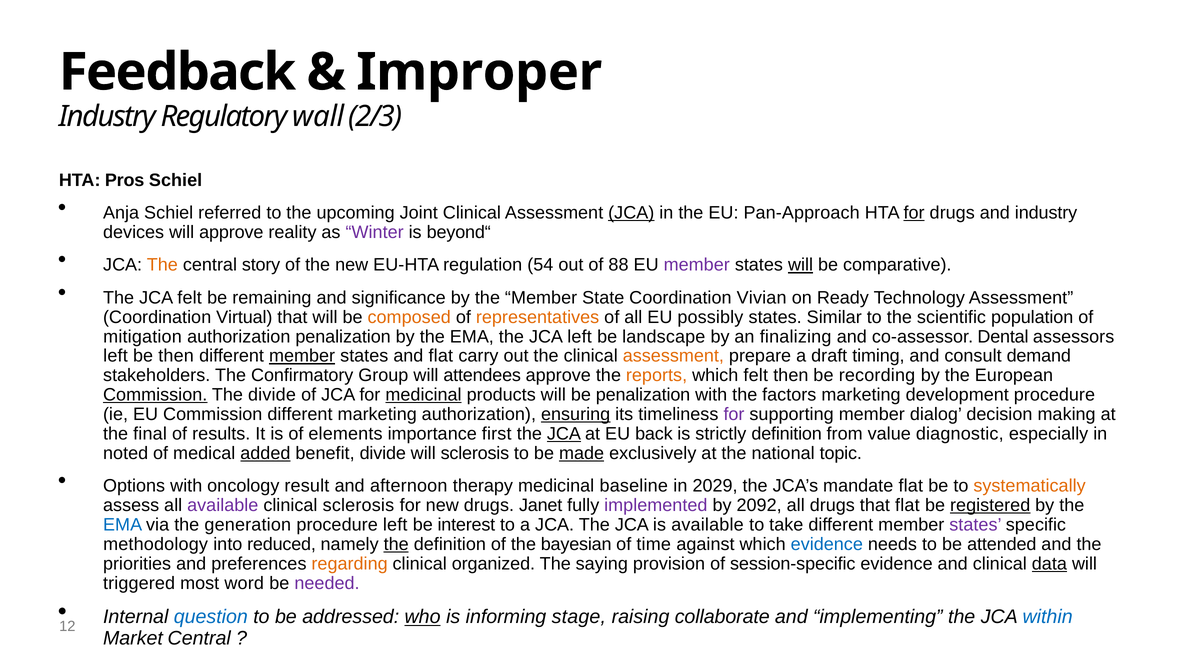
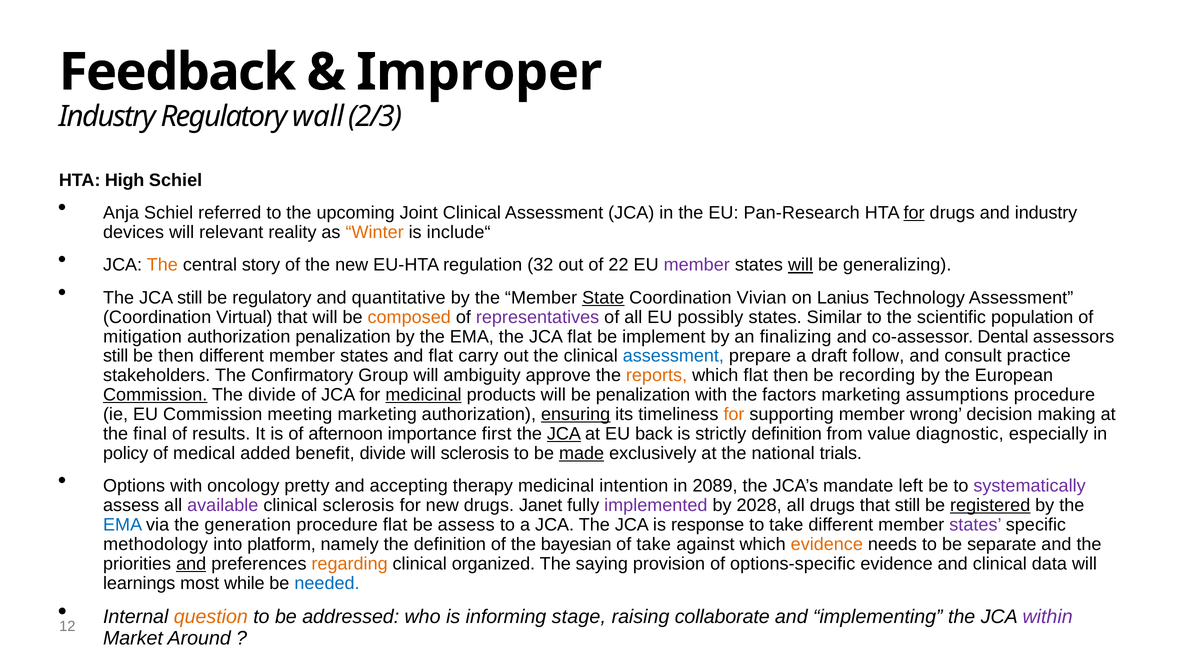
Pros: Pros -> High
JCA at (631, 213) underline: present -> none
Pan-Approach: Pan-Approach -> Pan-Research
will approve: approve -> relevant
Winter colour: purple -> orange
beyond“: beyond“ -> include“
54: 54 -> 32
88: 88 -> 22
comparative: comparative -> generalizing
JCA felt: felt -> still
be remaining: remaining -> regulatory
significance: significance -> quantitative
State underline: none -> present
Ready: Ready -> Lanius
representatives colour: orange -> purple
JCA left: left -> flat
landscape: landscape -> implement
left at (115, 356): left -> still
member at (302, 356) underline: present -> none
assessment at (673, 356) colour: orange -> blue
timing: timing -> follow
demand: demand -> practice
attendees: attendees -> ambiguity
which felt: felt -> flat
development: development -> assumptions
Commission different: different -> meeting
for at (734, 414) colour: purple -> orange
dialog: dialog -> wrong
elements: elements -> afternoon
noted: noted -> policy
added underline: present -> none
topic: topic -> trials
result: result -> pretty
afternoon: afternoon -> accepting
baseline: baseline -> intention
2029: 2029 -> 2089
mandate flat: flat -> left
systematically colour: orange -> purple
2092: 2092 -> 2028
that flat: flat -> still
procedure left: left -> flat
be interest: interest -> assess
is available: available -> response
reduced: reduced -> platform
the at (396, 544) underline: present -> none
of time: time -> take
evidence at (827, 544) colour: blue -> orange
attended: attended -> separate
and at (191, 563) underline: none -> present
session-specific: session-specific -> options-specific
data underline: present -> none
triggered: triggered -> learnings
word: word -> while
needed colour: purple -> blue
question colour: blue -> orange
who underline: present -> none
within colour: blue -> purple
Market Central: Central -> Around
